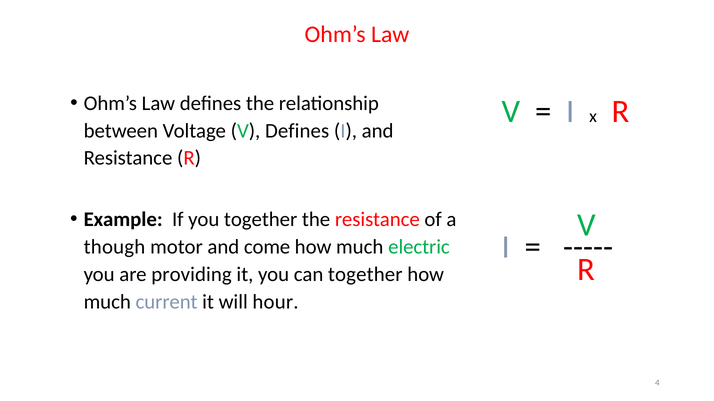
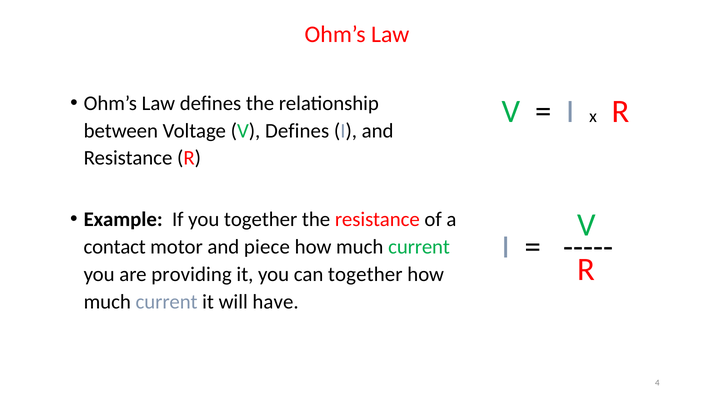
though: though -> contact
come: come -> piece
electric at (419, 247): electric -> current
hour: hour -> have
